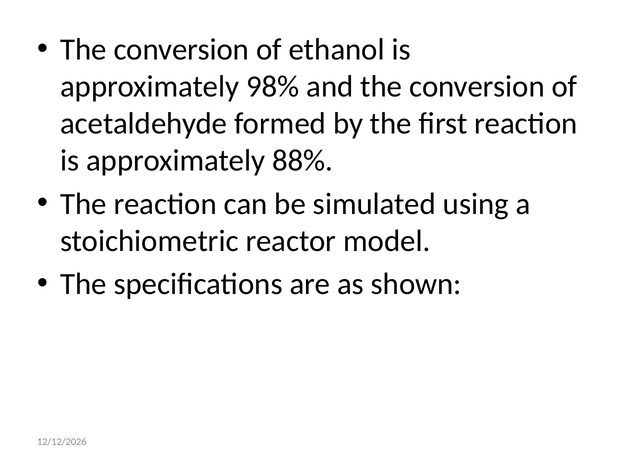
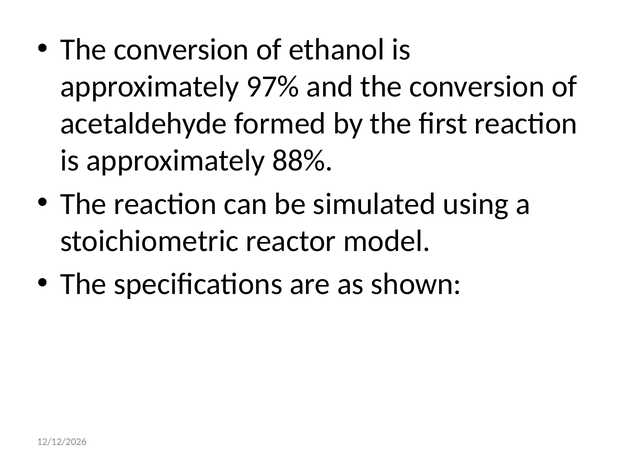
98%: 98% -> 97%
